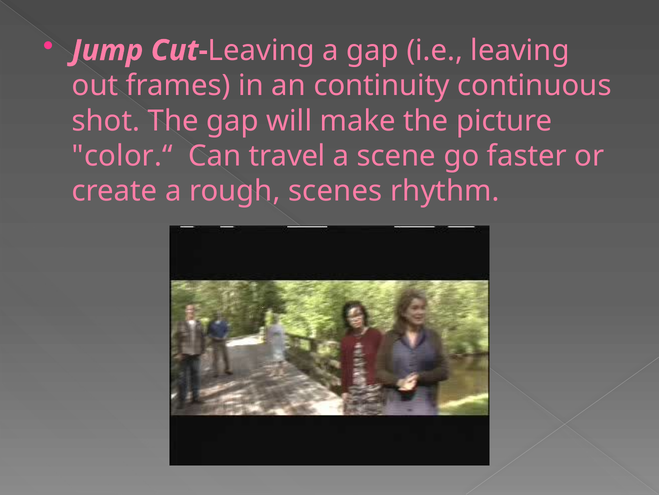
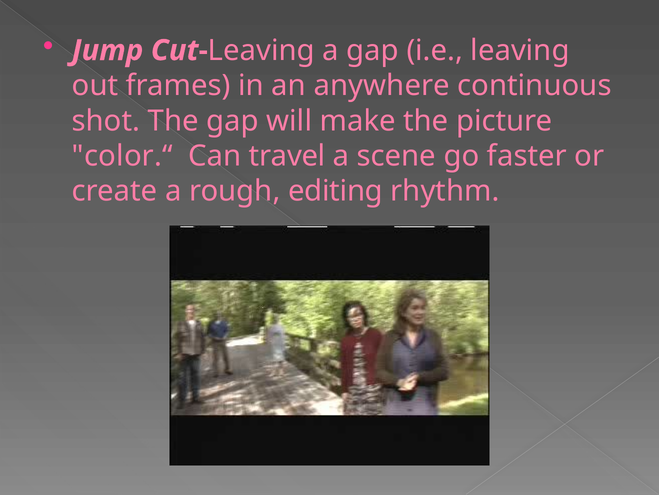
continuity: continuity -> anywhere
scenes: scenes -> editing
